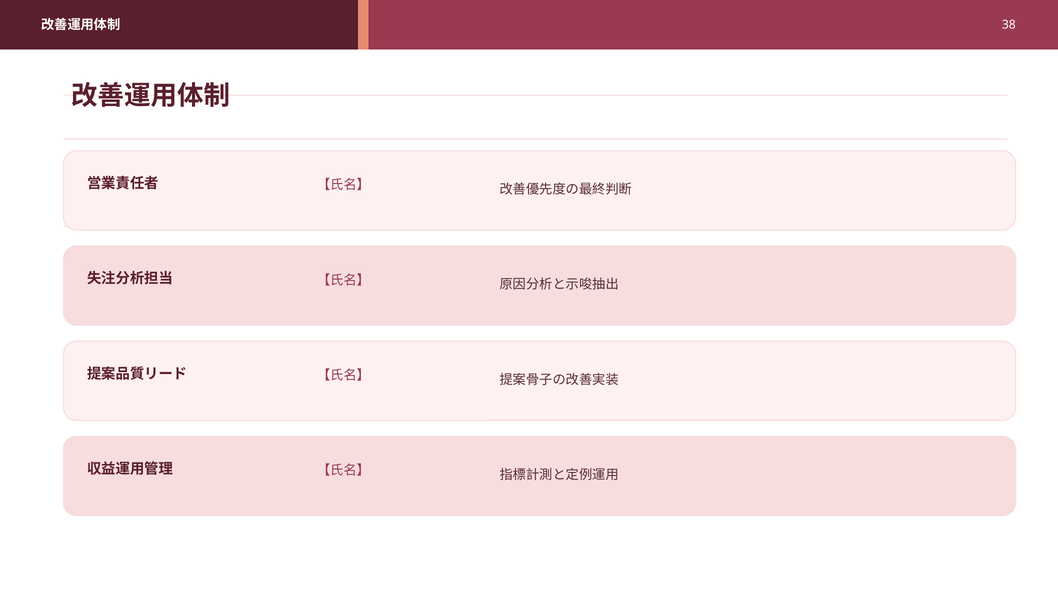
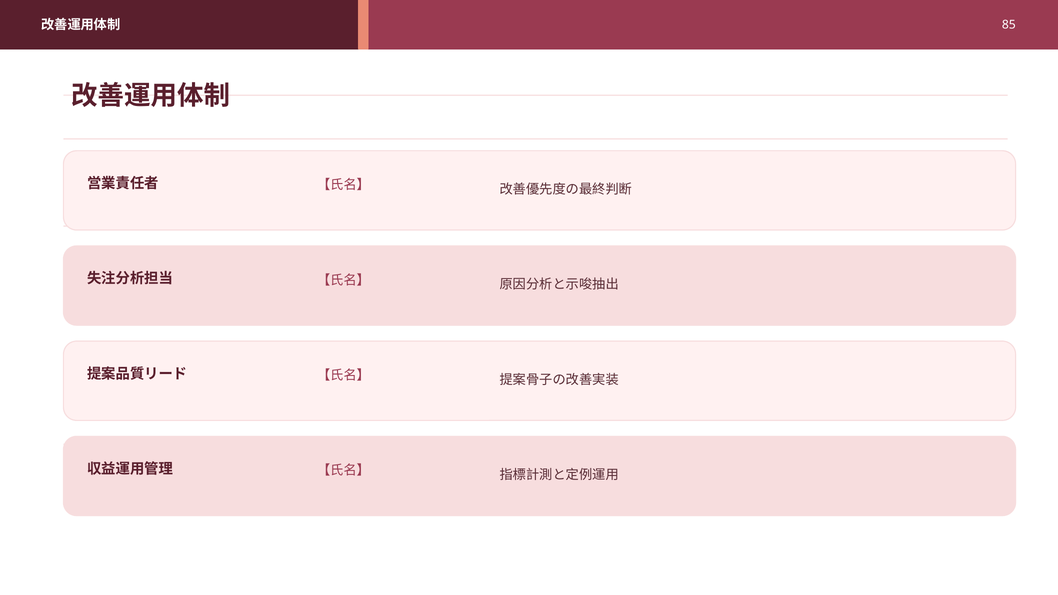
38: 38 -> 85
